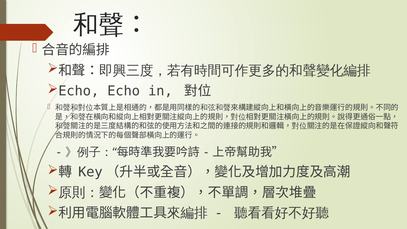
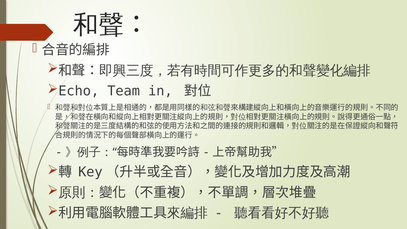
Echo Echo: Echo -> Team
